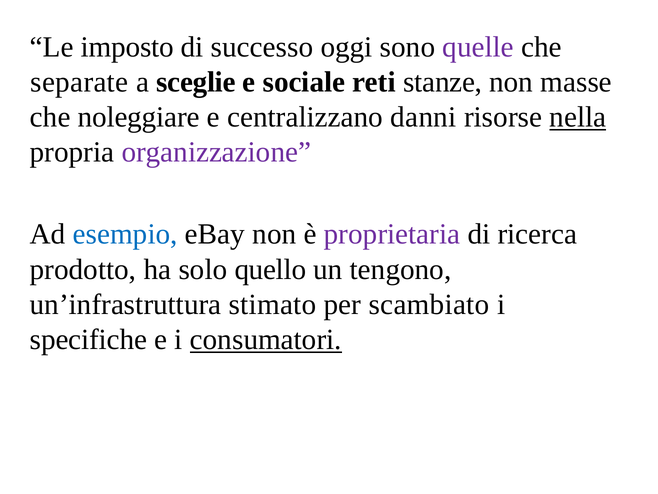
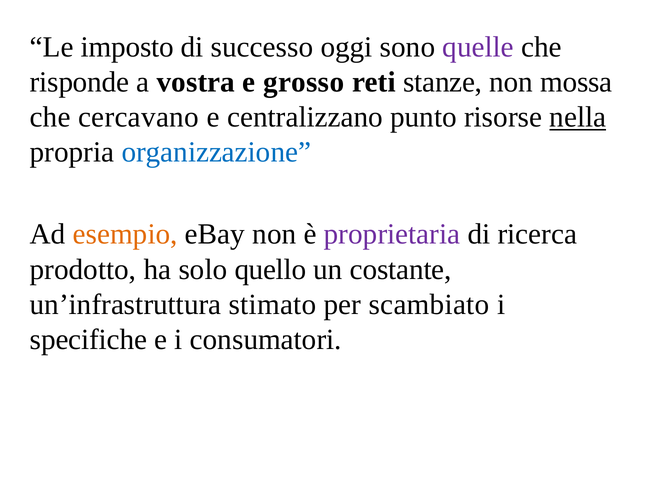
separate: separate -> risponde
sceglie: sceglie -> vostra
sociale: sociale -> grosso
masse: masse -> mossa
noleggiare: noleggiare -> cercavano
danni: danni -> punto
organizzazione colour: purple -> blue
esempio colour: blue -> orange
tengono: tengono -> costante
consumatori underline: present -> none
